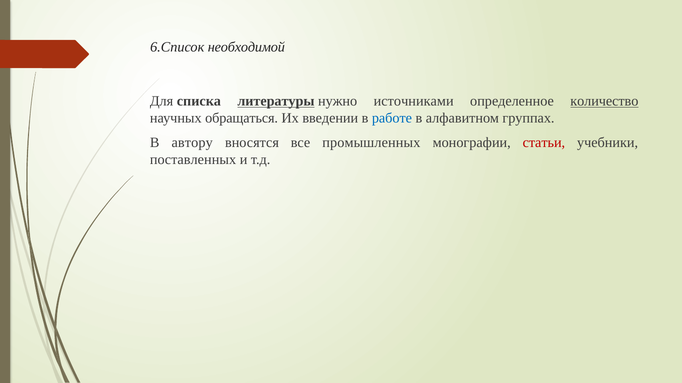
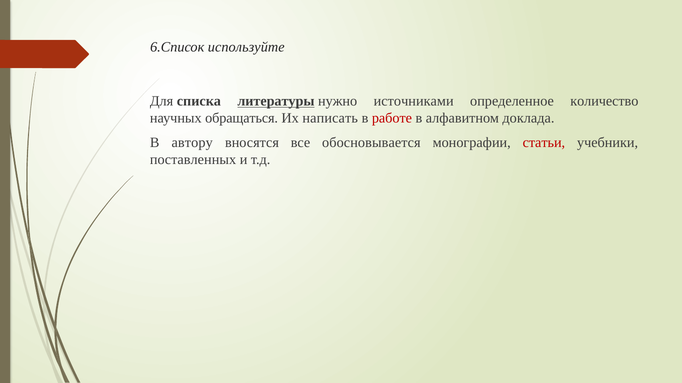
необходимой: необходимой -> используйте
количество underline: present -> none
введении: введении -> написать
работе colour: blue -> red
группах: группах -> доклада
промышленных: промышленных -> обосновывается
